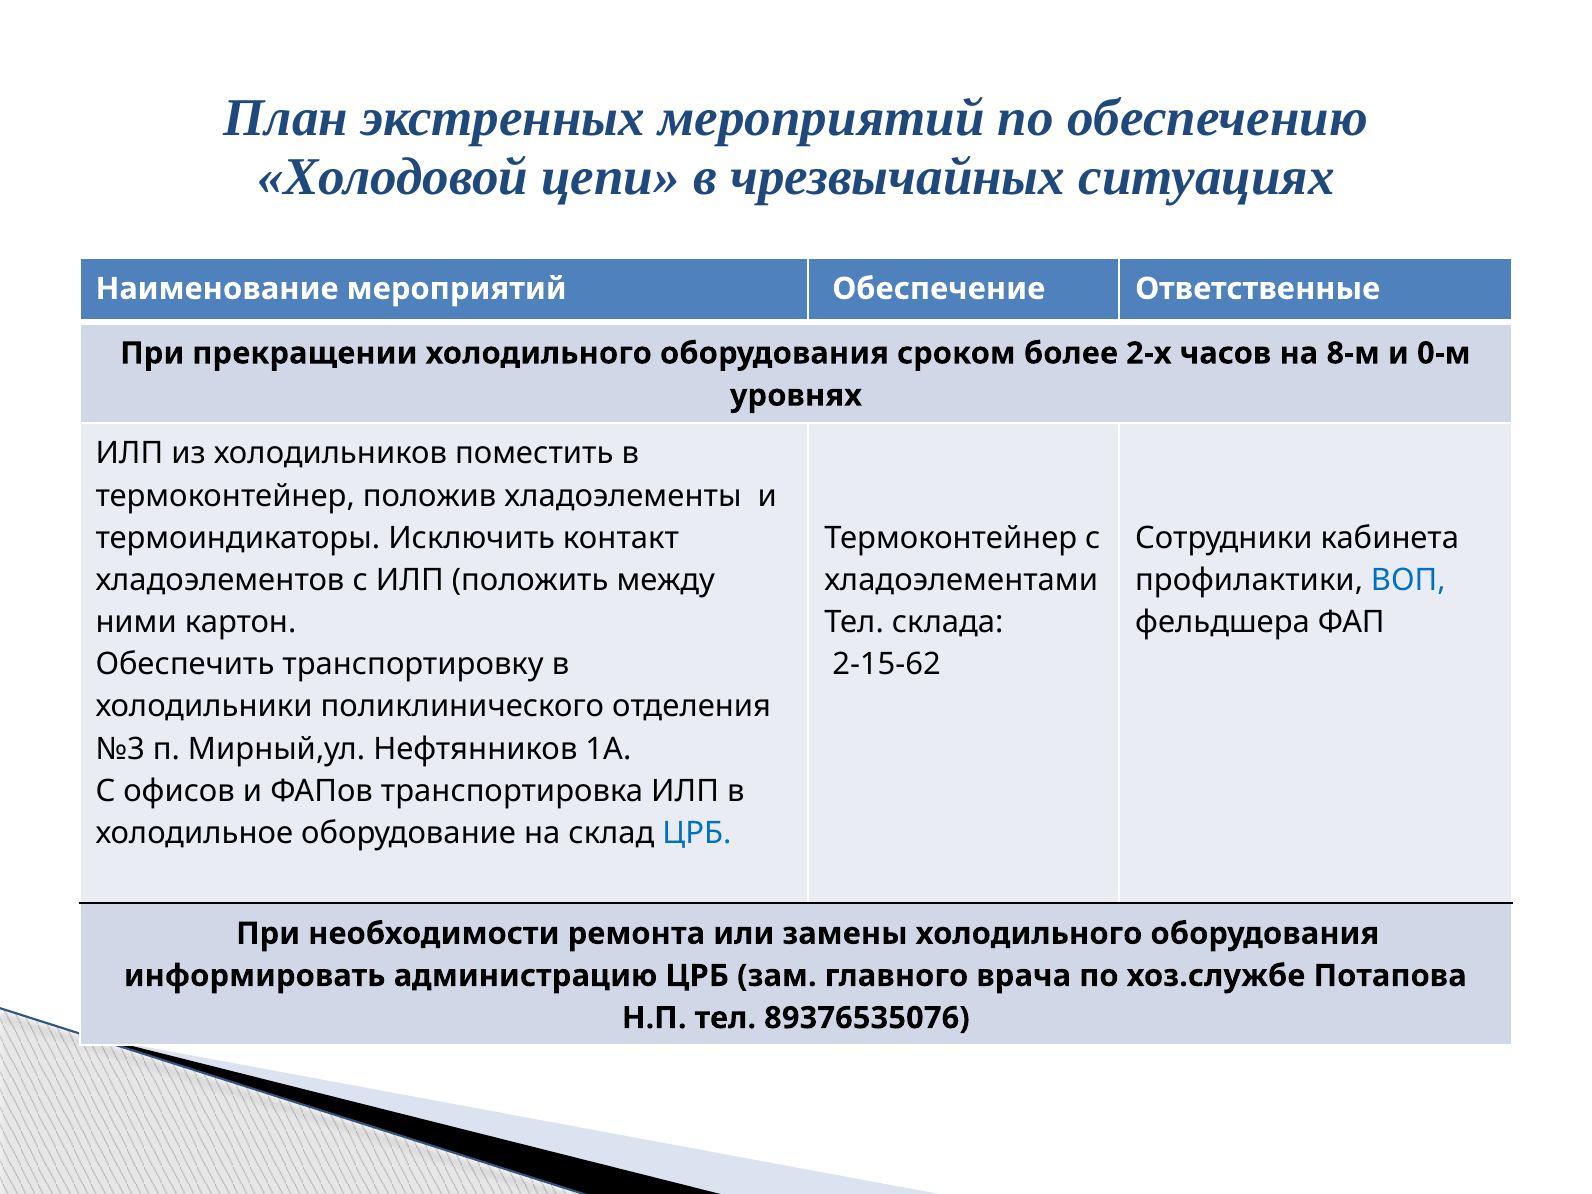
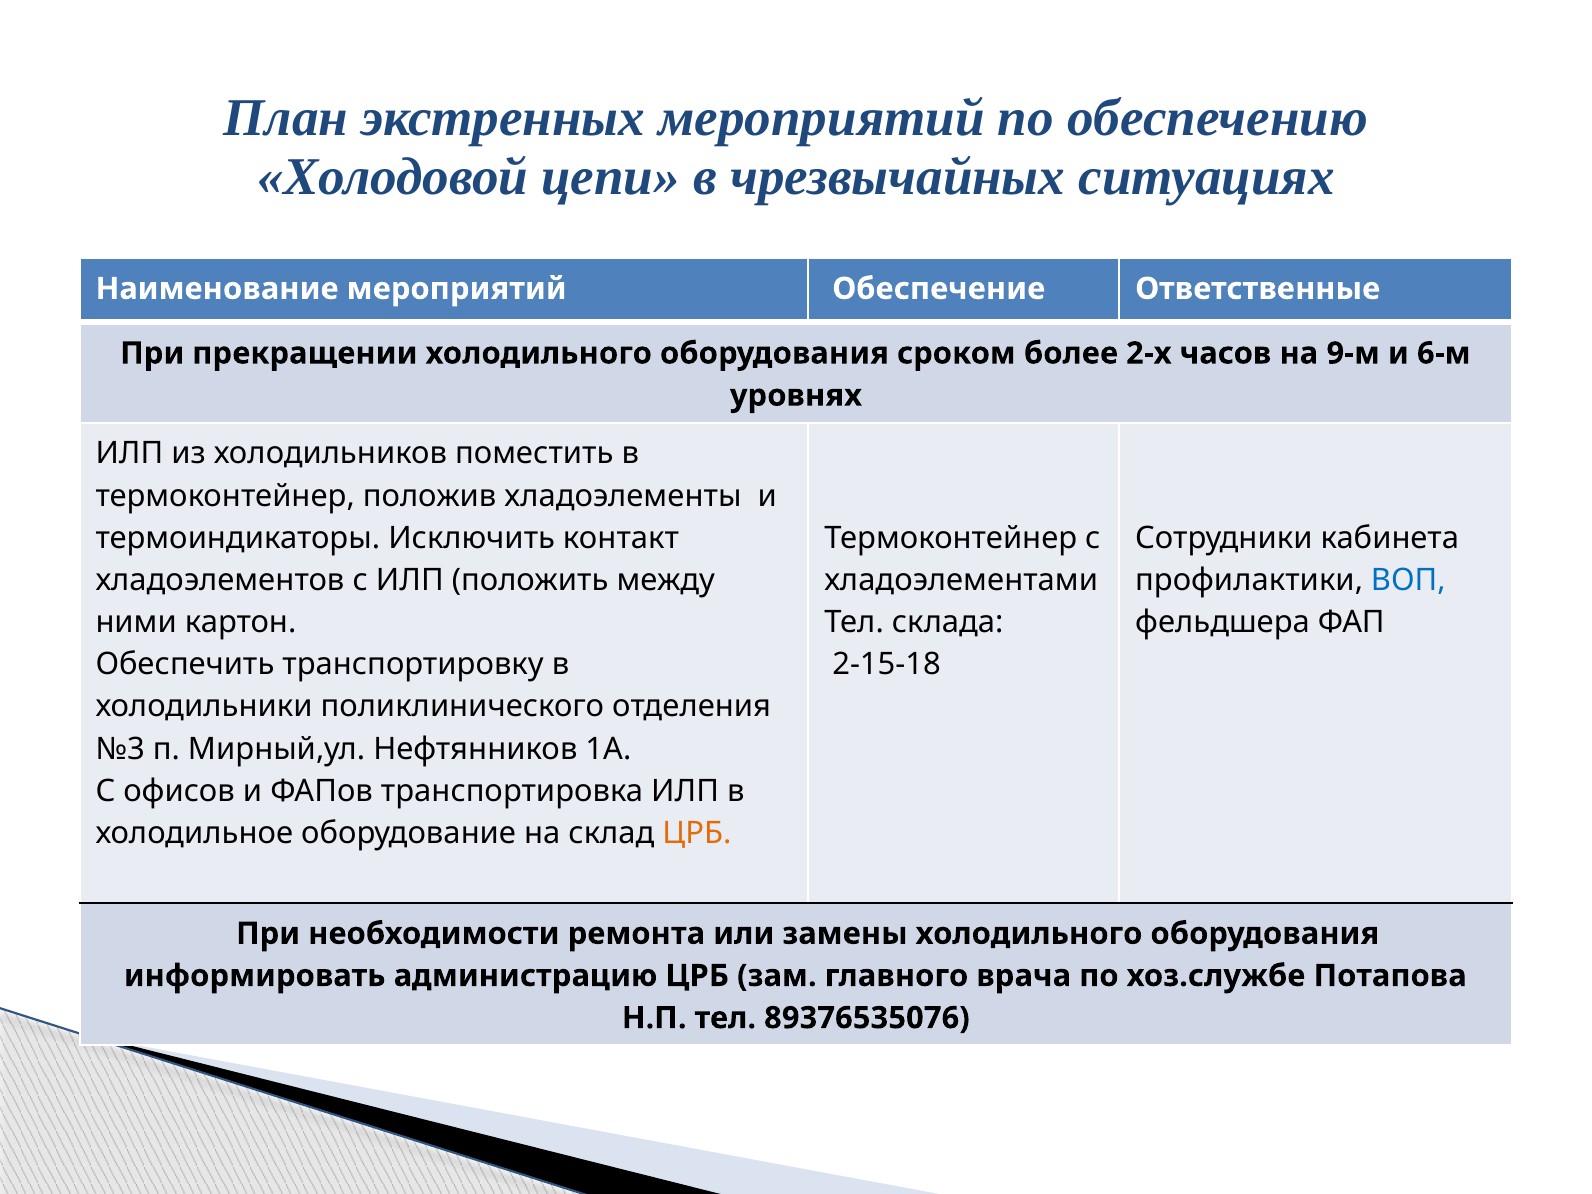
8-м: 8-м -> 9-м
0-м: 0-м -> 6-м
2-15-62: 2-15-62 -> 2-15-18
ЦРБ at (697, 833) colour: blue -> orange
